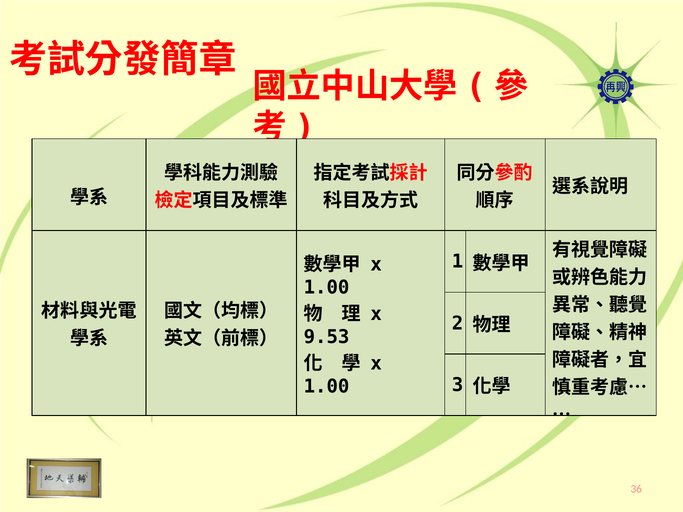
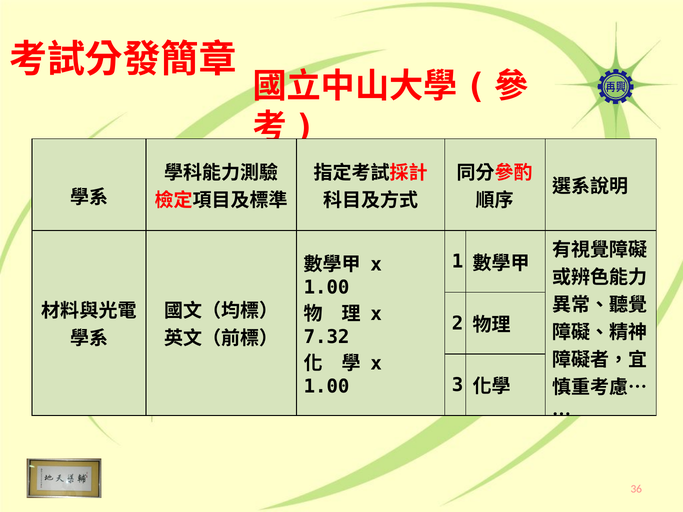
9.53: 9.53 -> 7.32
